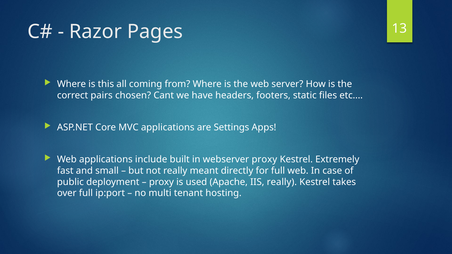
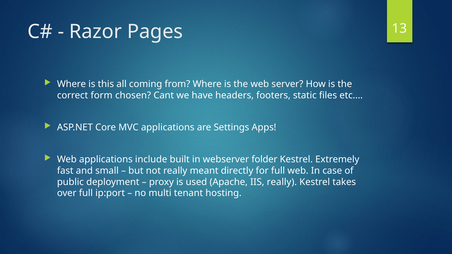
pairs: pairs -> form
webserver proxy: proxy -> folder
